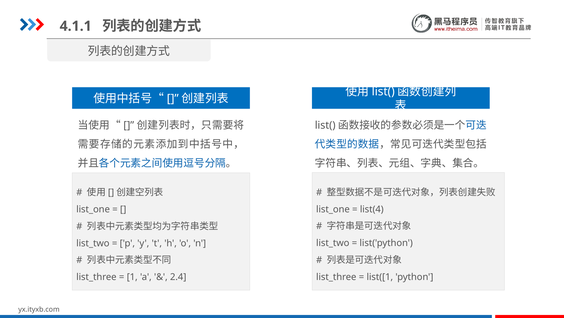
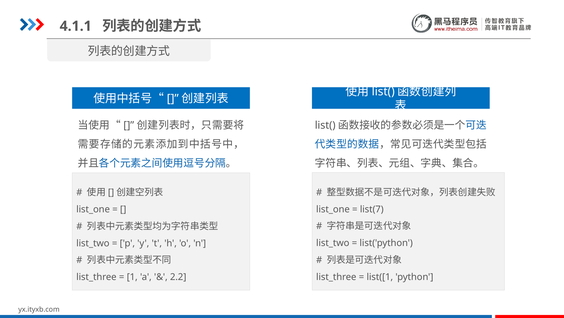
list(4: list(4 -> list(7
2.4: 2.4 -> 2.2
